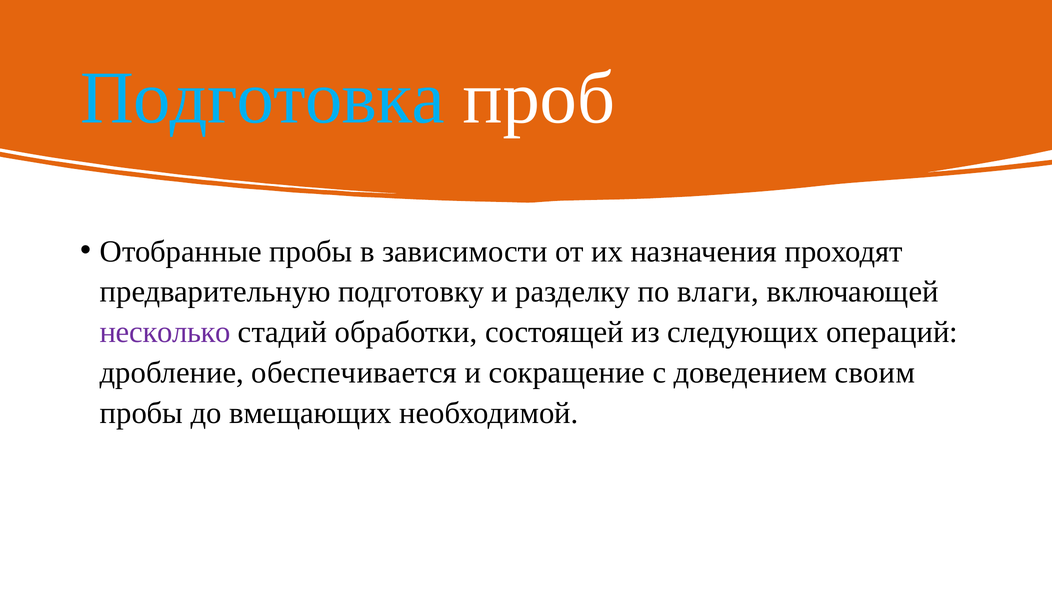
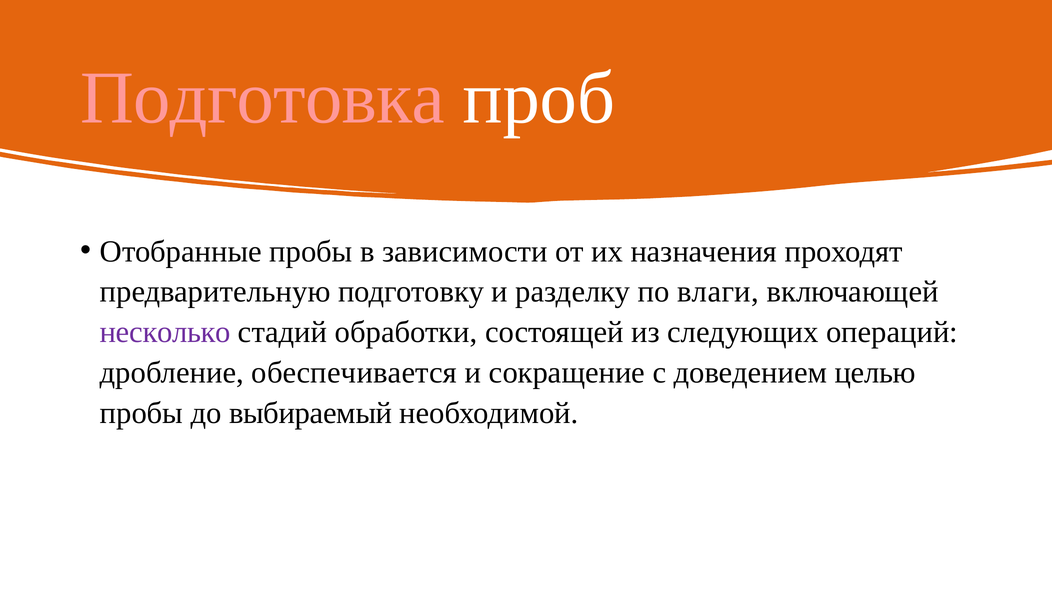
Подготовка colour: light blue -> pink
своим: своим -> целью
вмещающих: вмещающих -> выбираемый
